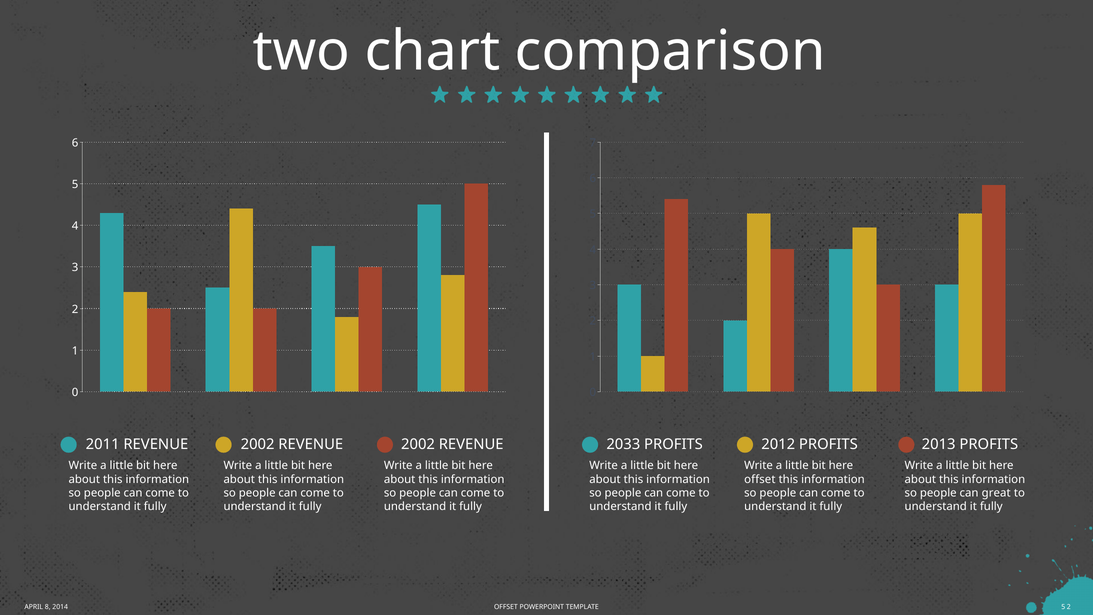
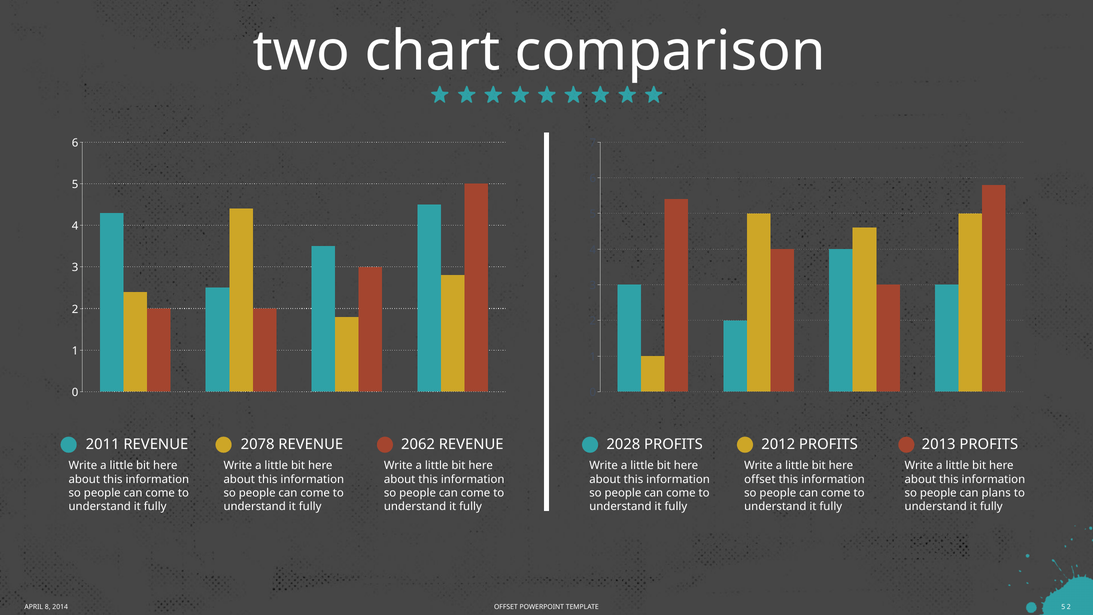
2002 at (258, 444): 2002 -> 2078
2002 at (418, 444): 2002 -> 2062
2033: 2033 -> 2028
great: great -> plans
